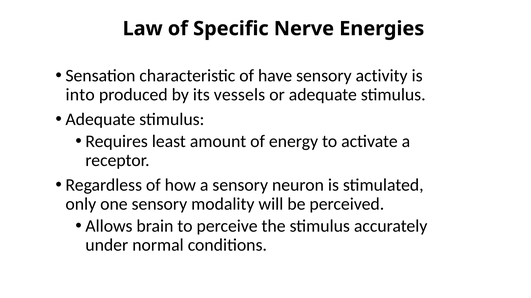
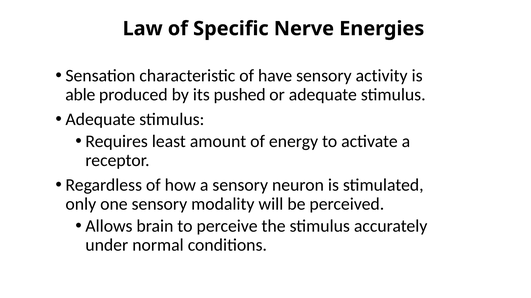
into: into -> able
vessels: vessels -> pushed
